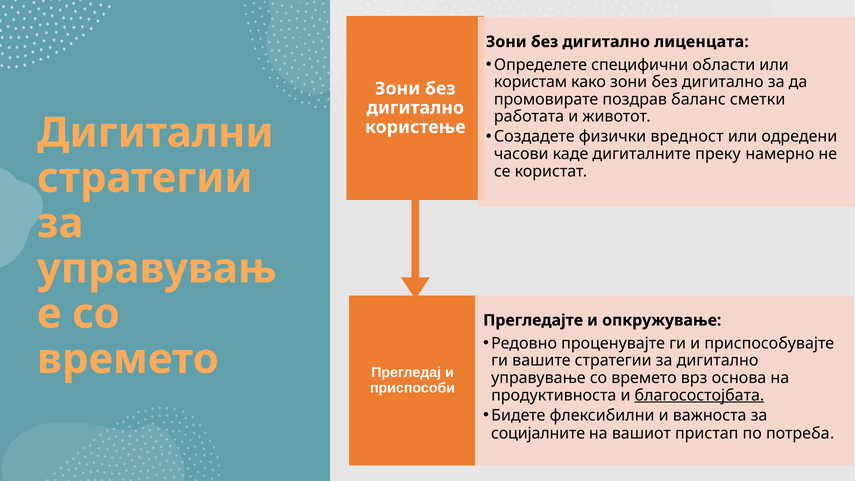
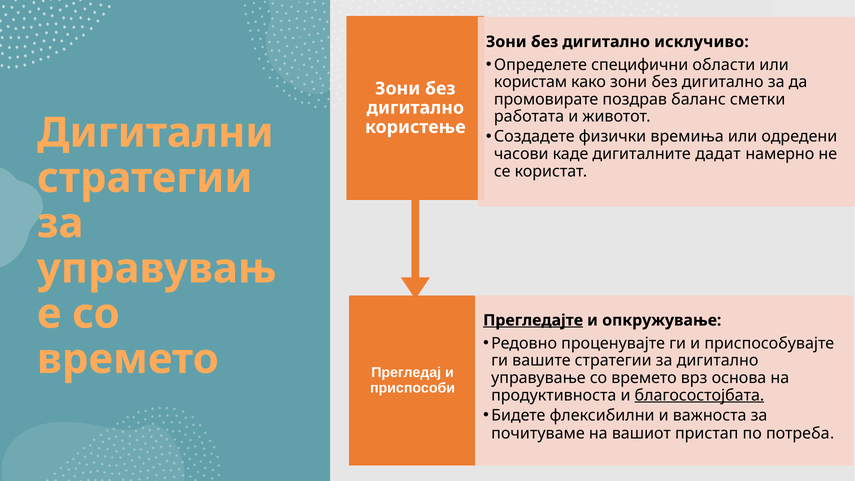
лиценцата: лиценцата -> исклучиво
вредност: вредност -> времиња
преку: преку -> дадат
Прегледајте underline: none -> present
социјалните: социјалните -> почитуваме
